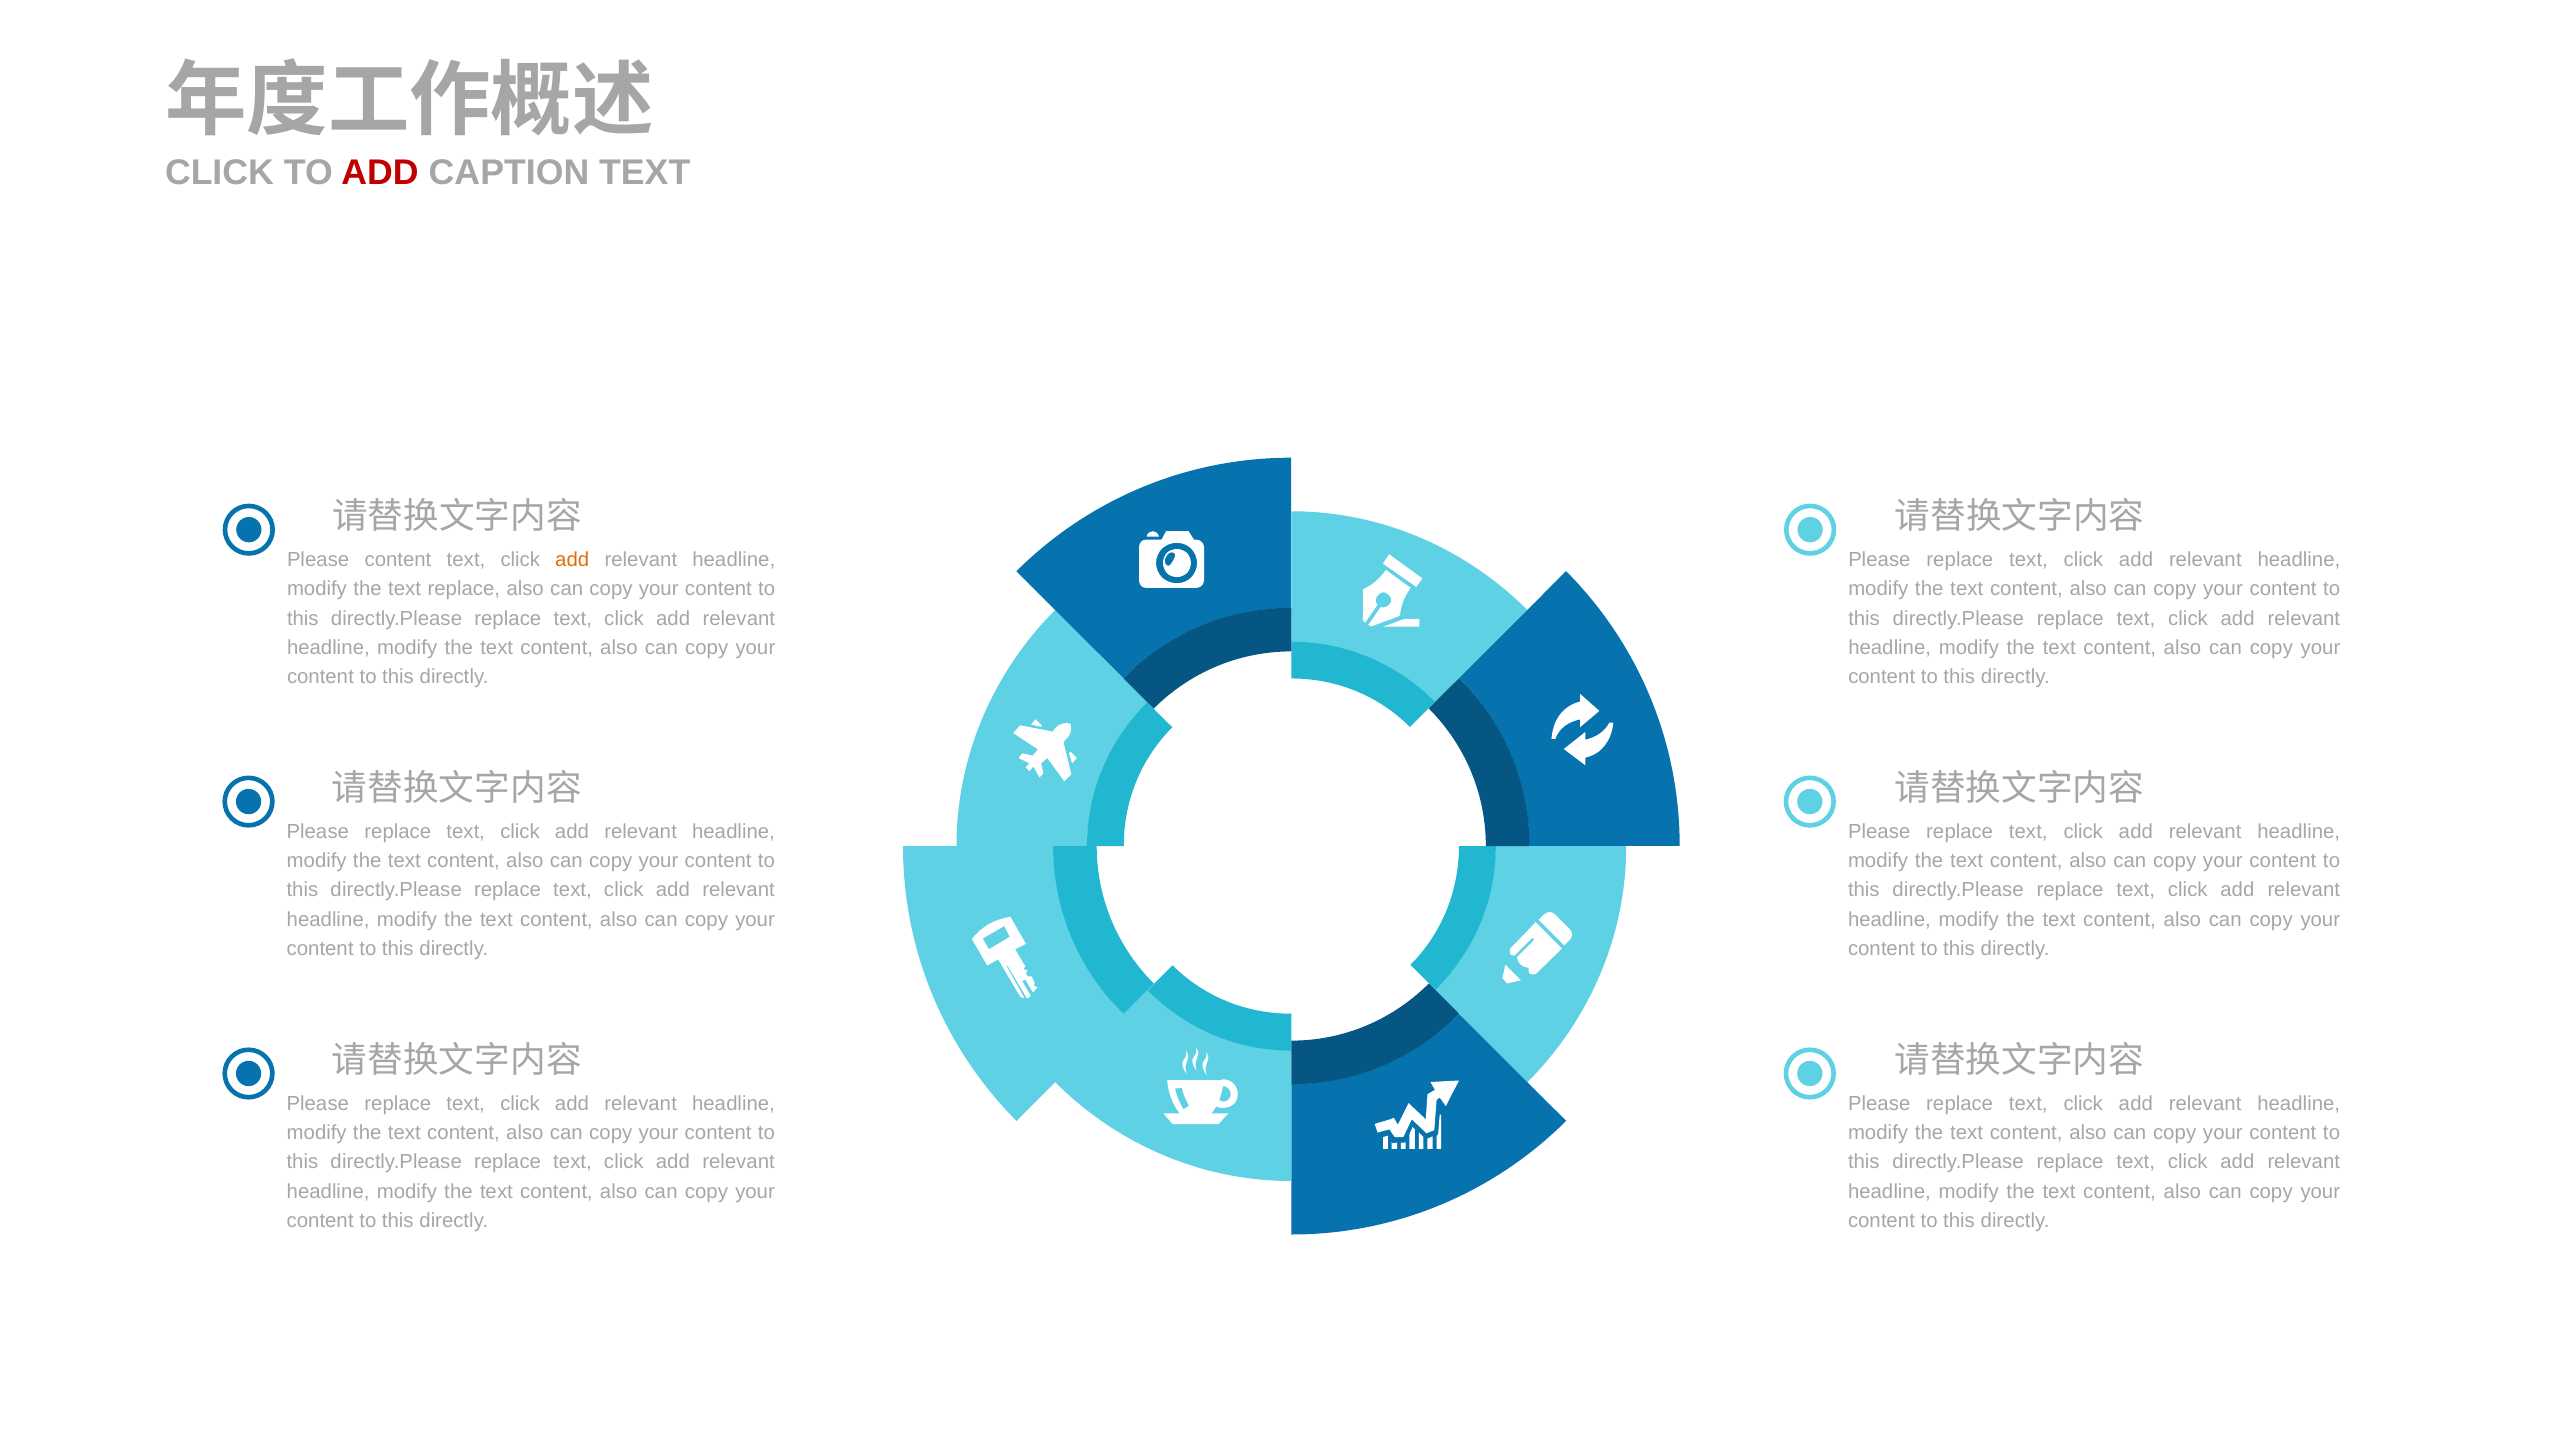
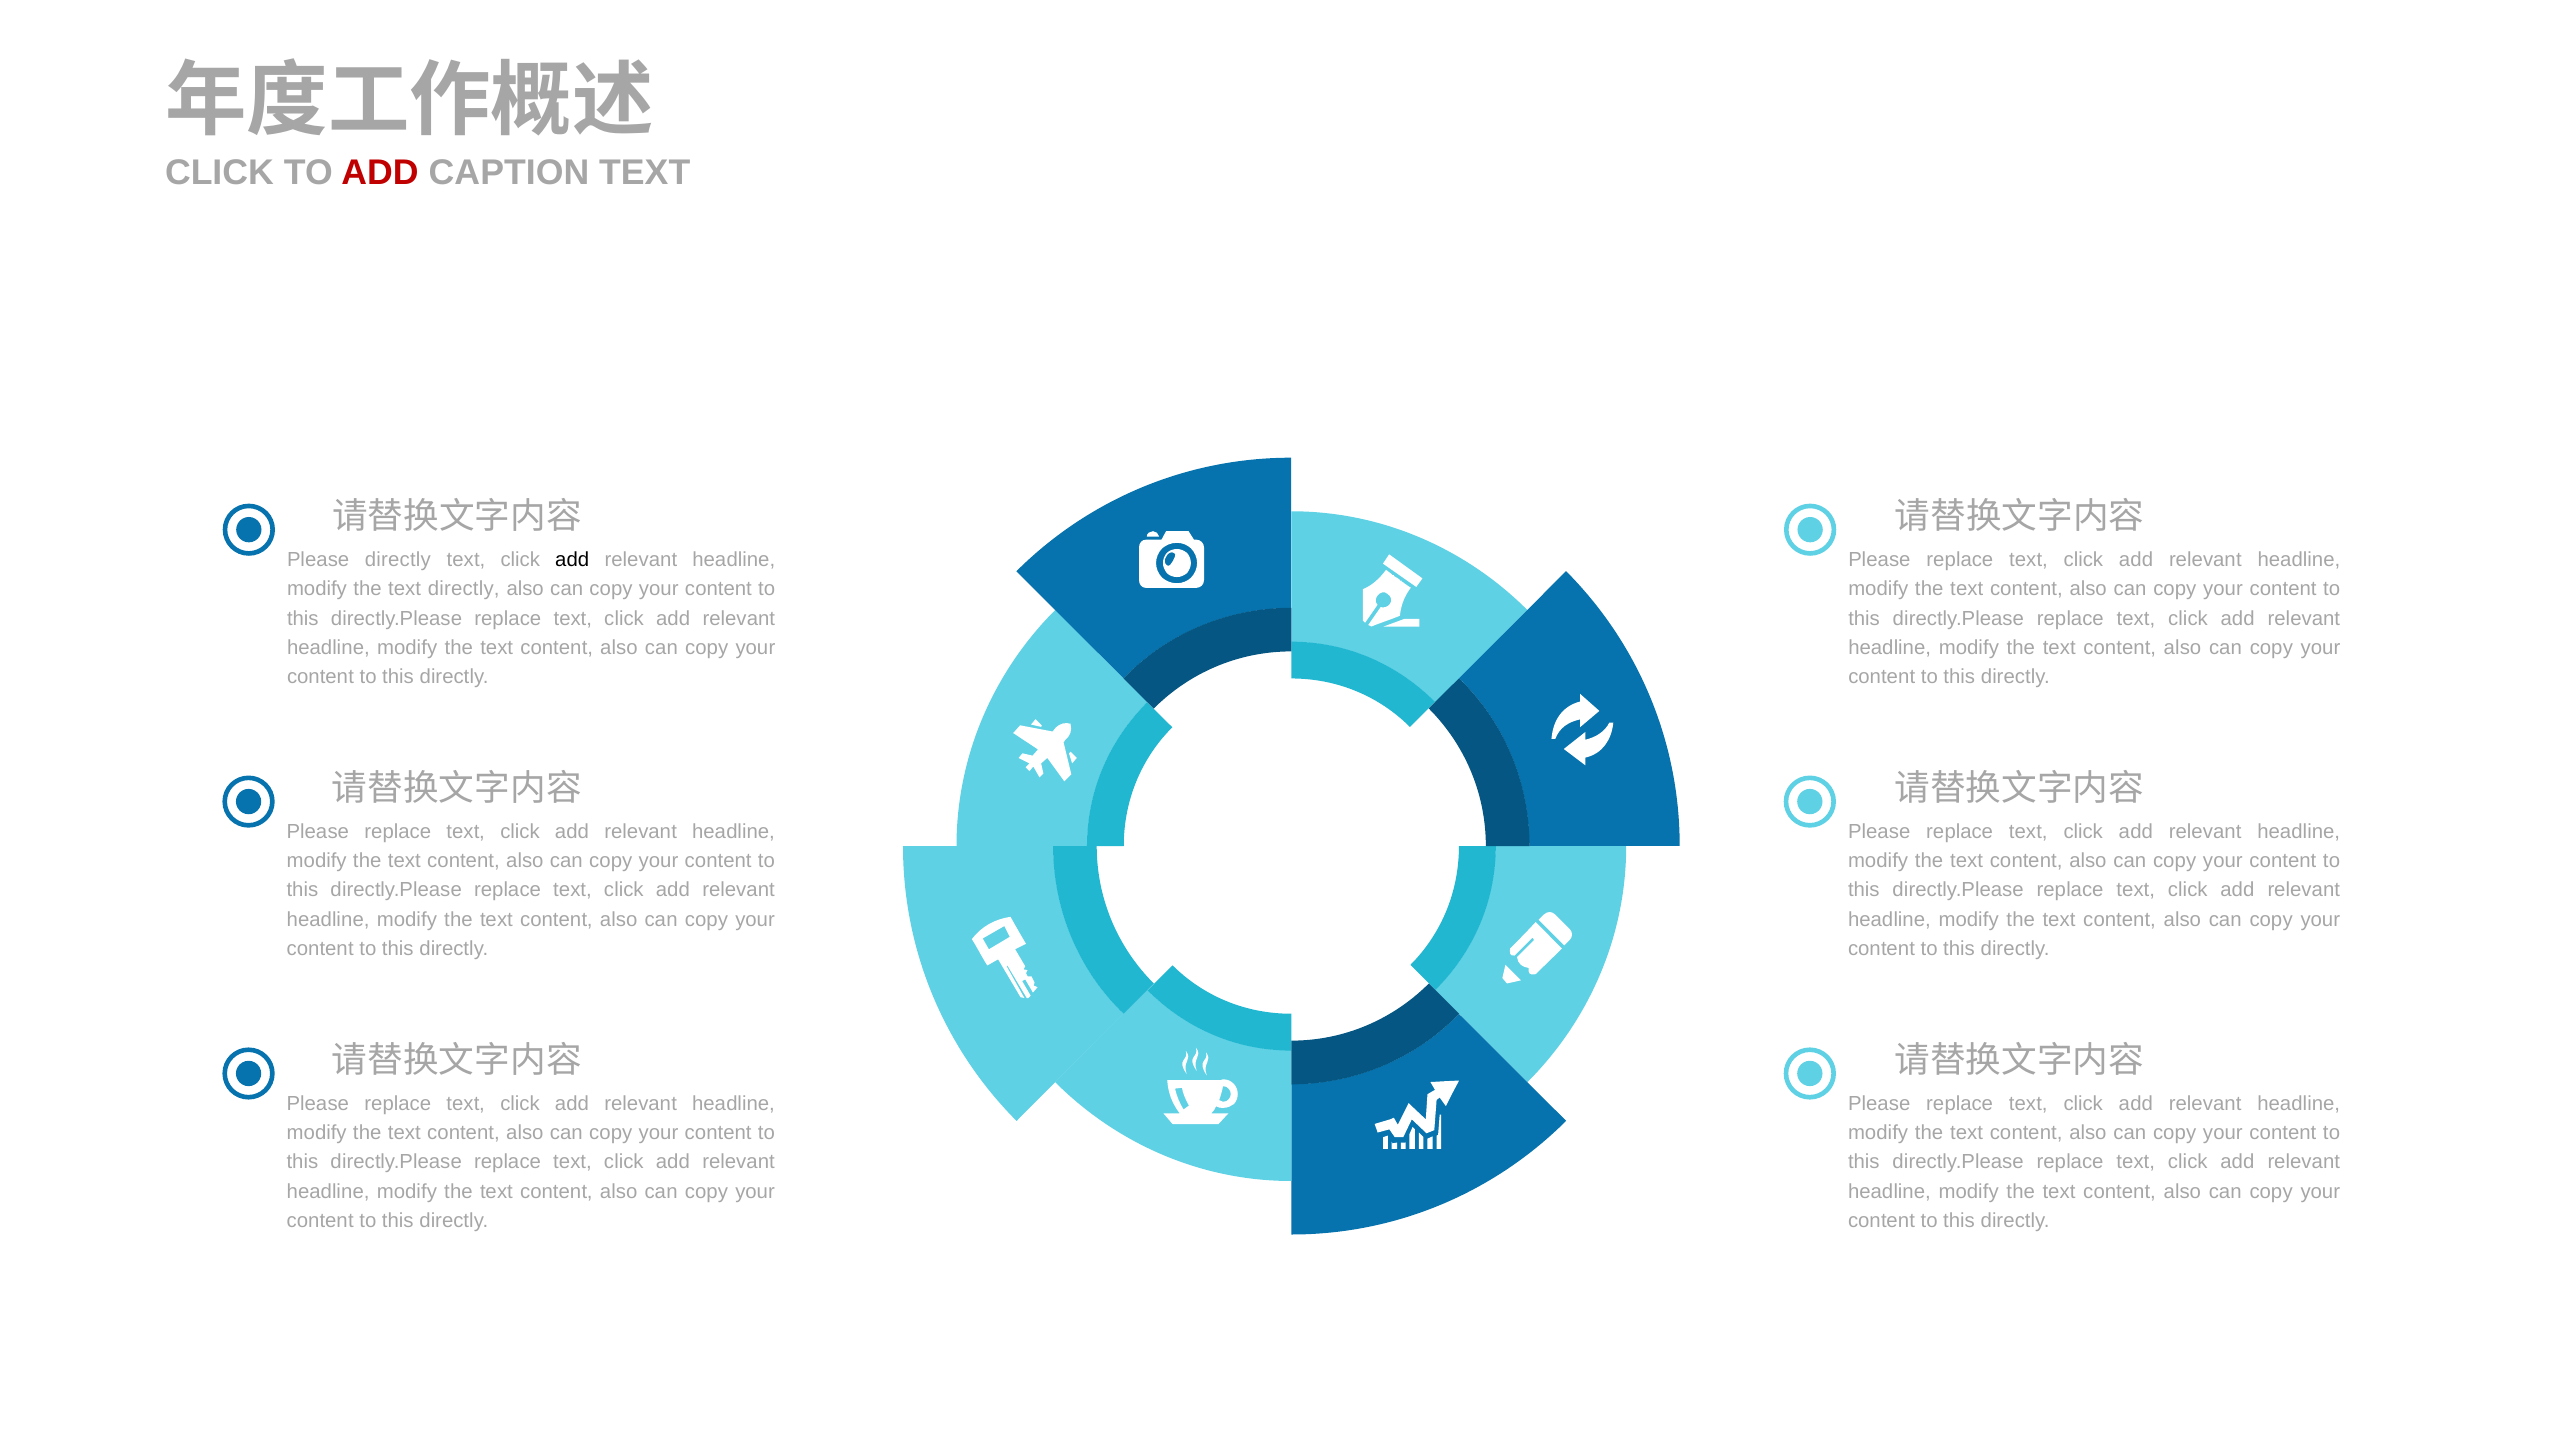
Please content: content -> directly
add at (572, 560) colour: orange -> black
text replace: replace -> directly
